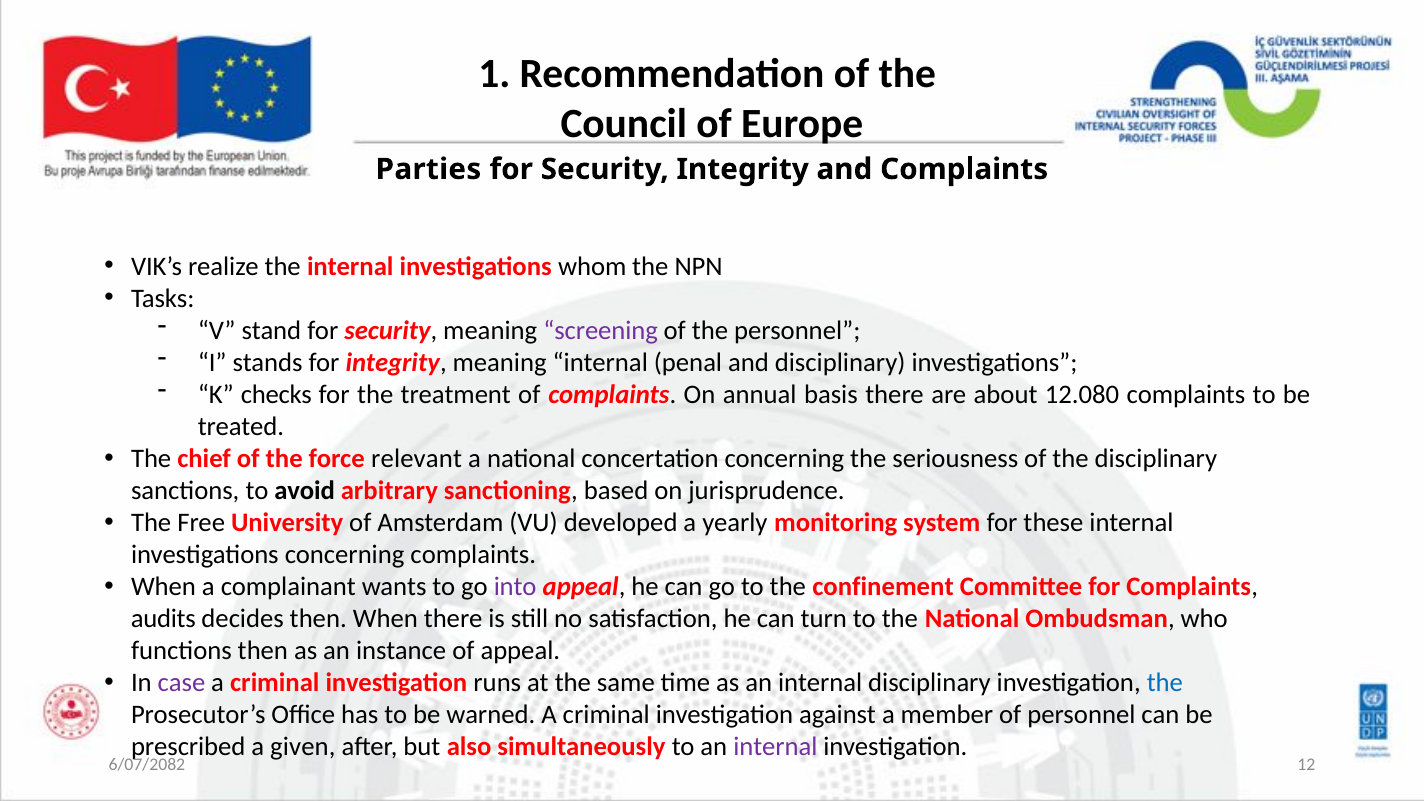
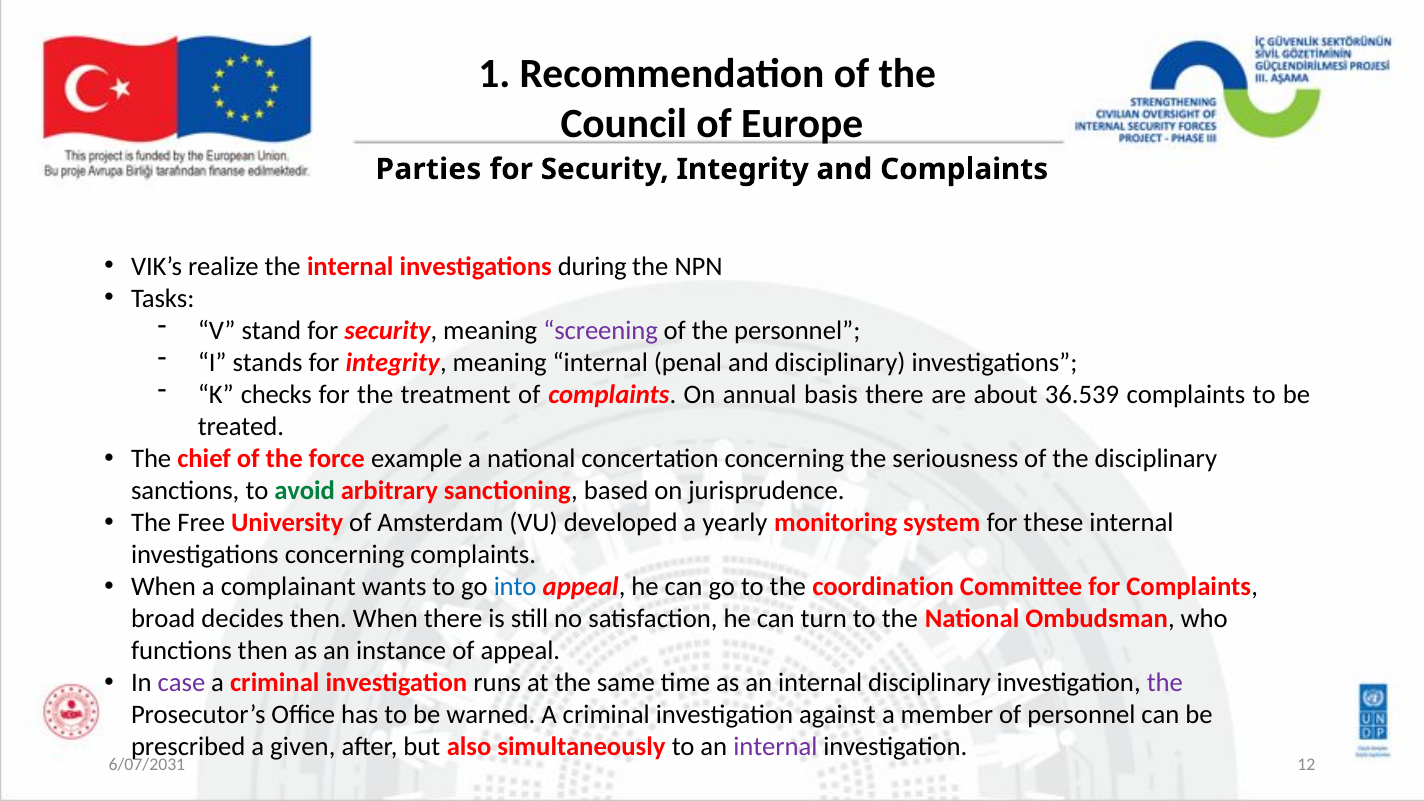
whom: whom -> during
12.080: 12.080 -> 36.539
relevant: relevant -> example
avoid colour: black -> green
into colour: purple -> blue
confinement: confinement -> coordination
audits: audits -> broad
the at (1165, 683) colour: blue -> purple
6/07/2082: 6/07/2082 -> 6/07/2031
